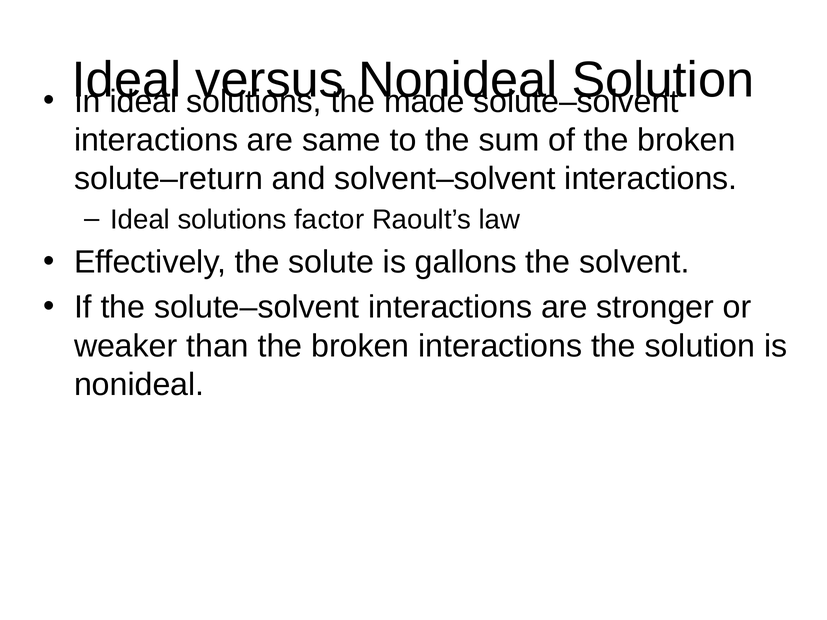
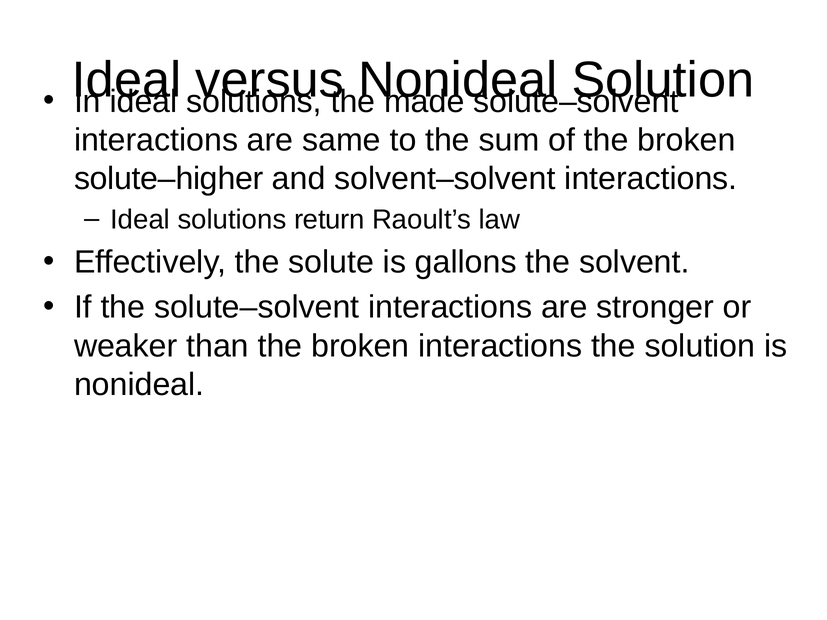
solute–return: solute–return -> solute–higher
factor: factor -> return
